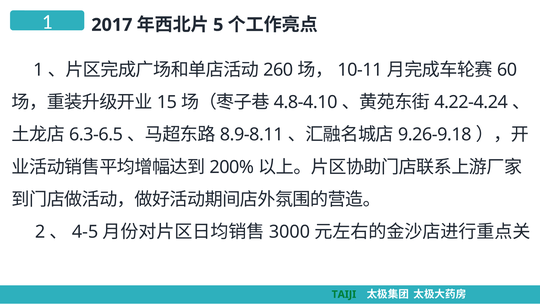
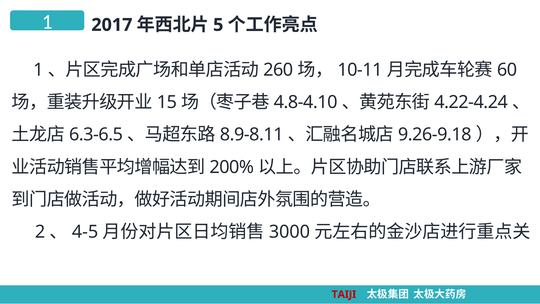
TAIJI at (344, 294) colour: green -> red
